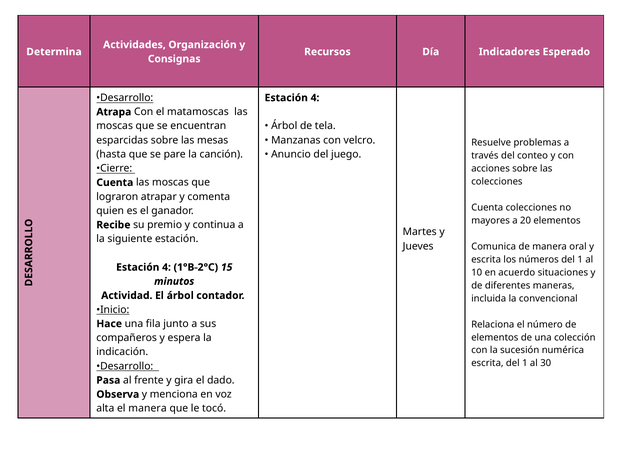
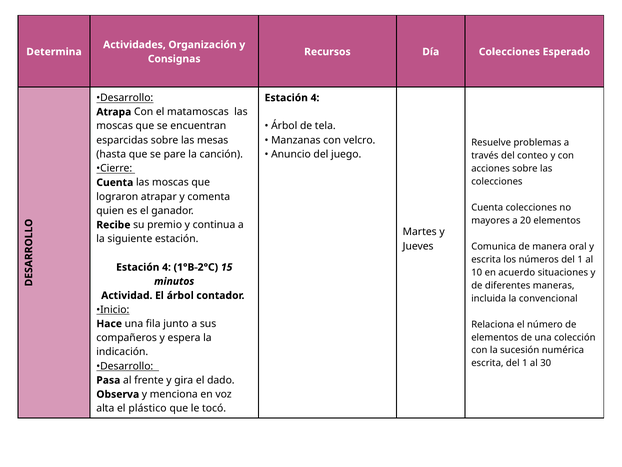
Día Indicadores: Indicadores -> Colecciones
el manera: manera -> plástico
